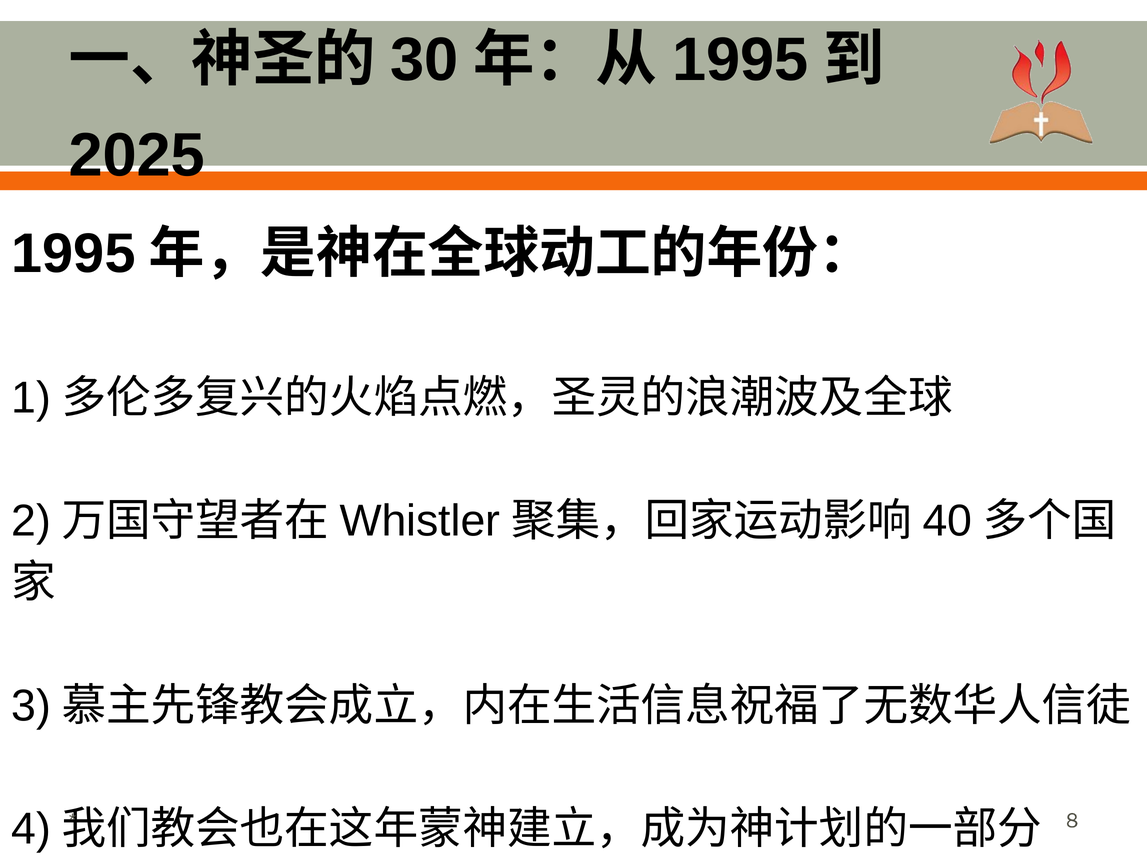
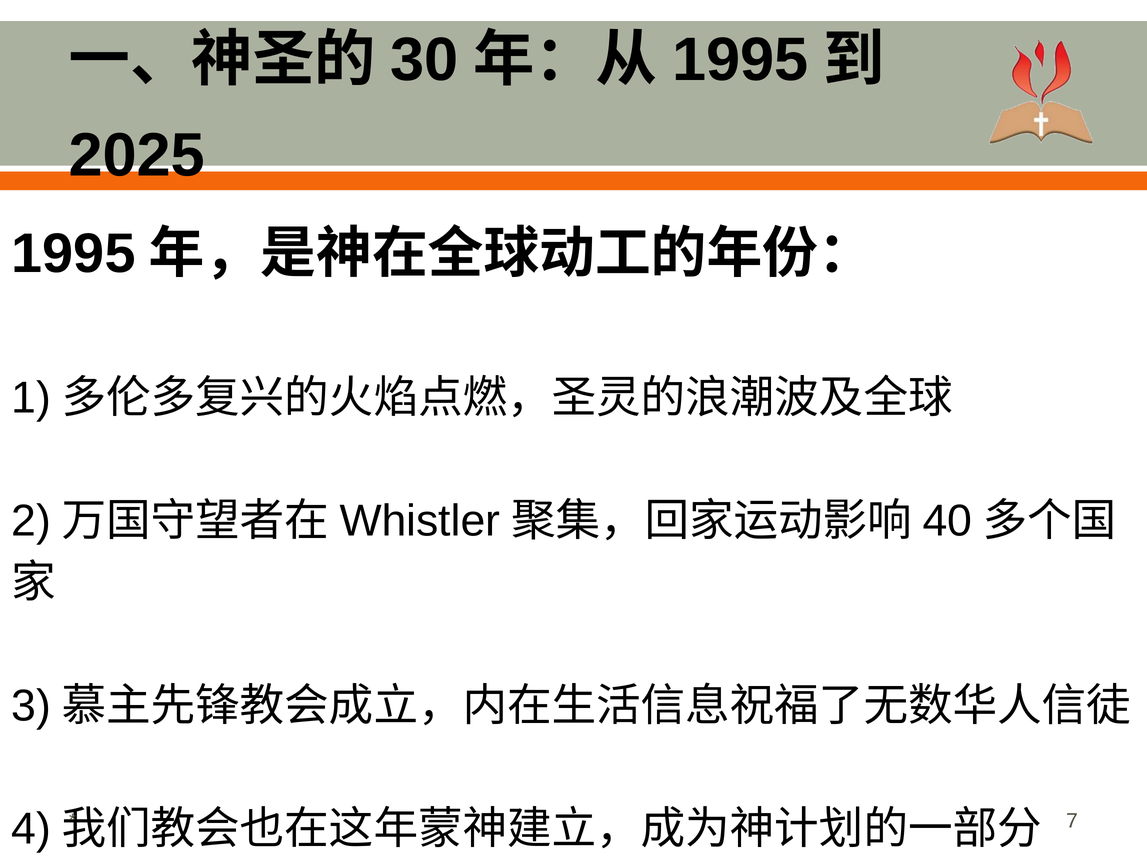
8: 8 -> 7
